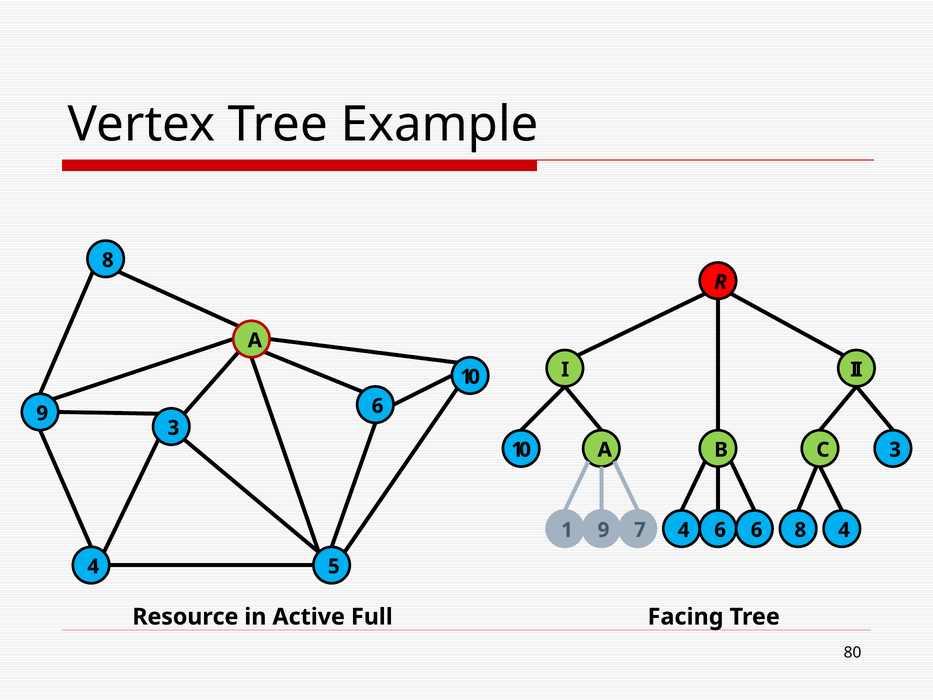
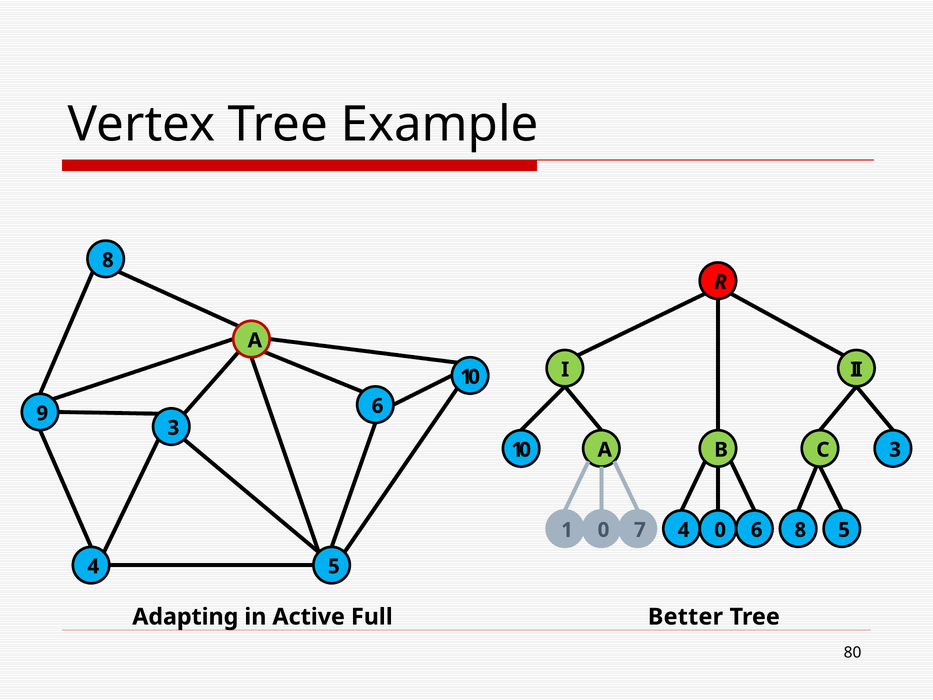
1 9: 9 -> 0
4 6: 6 -> 0
8 4: 4 -> 5
Resource: Resource -> Adapting
Facing: Facing -> Better
